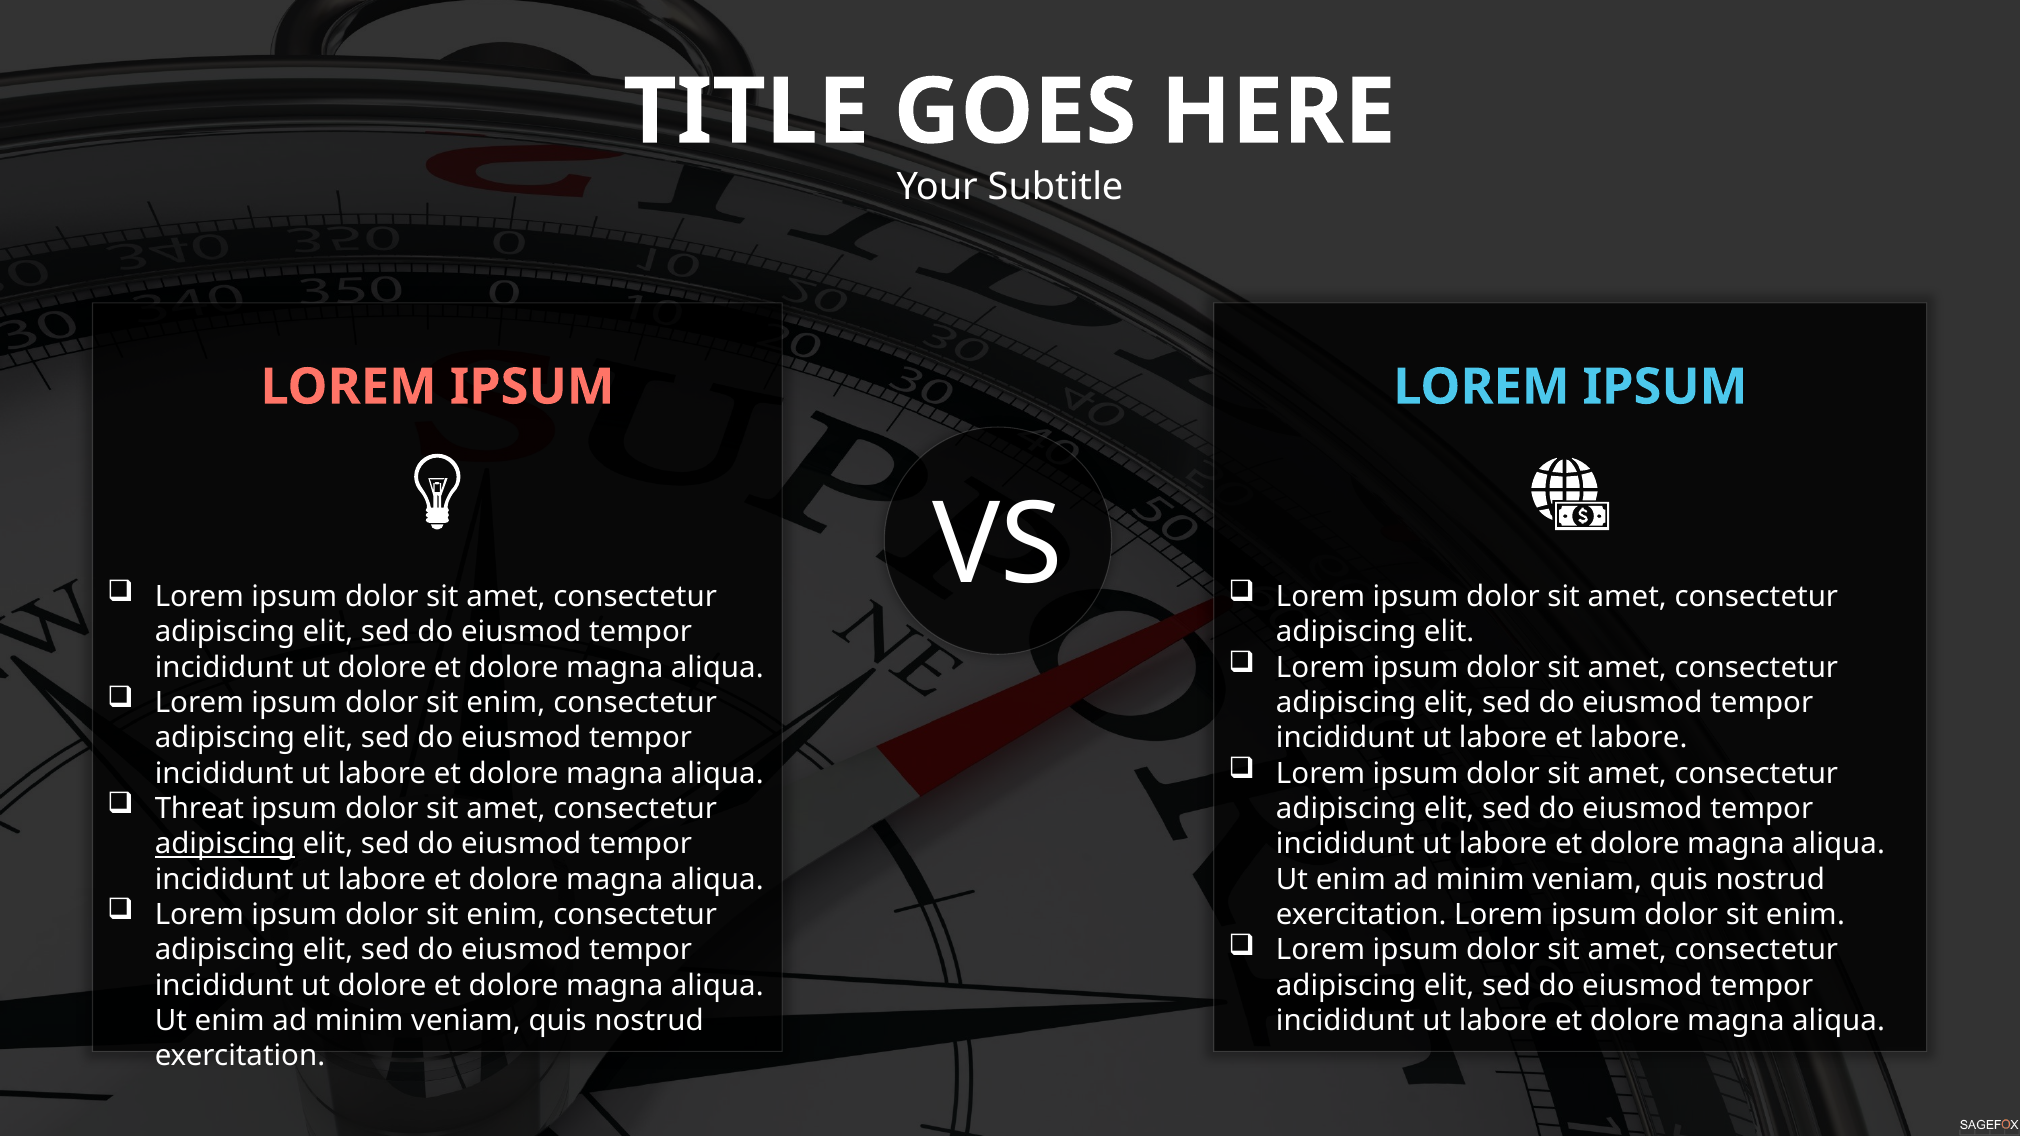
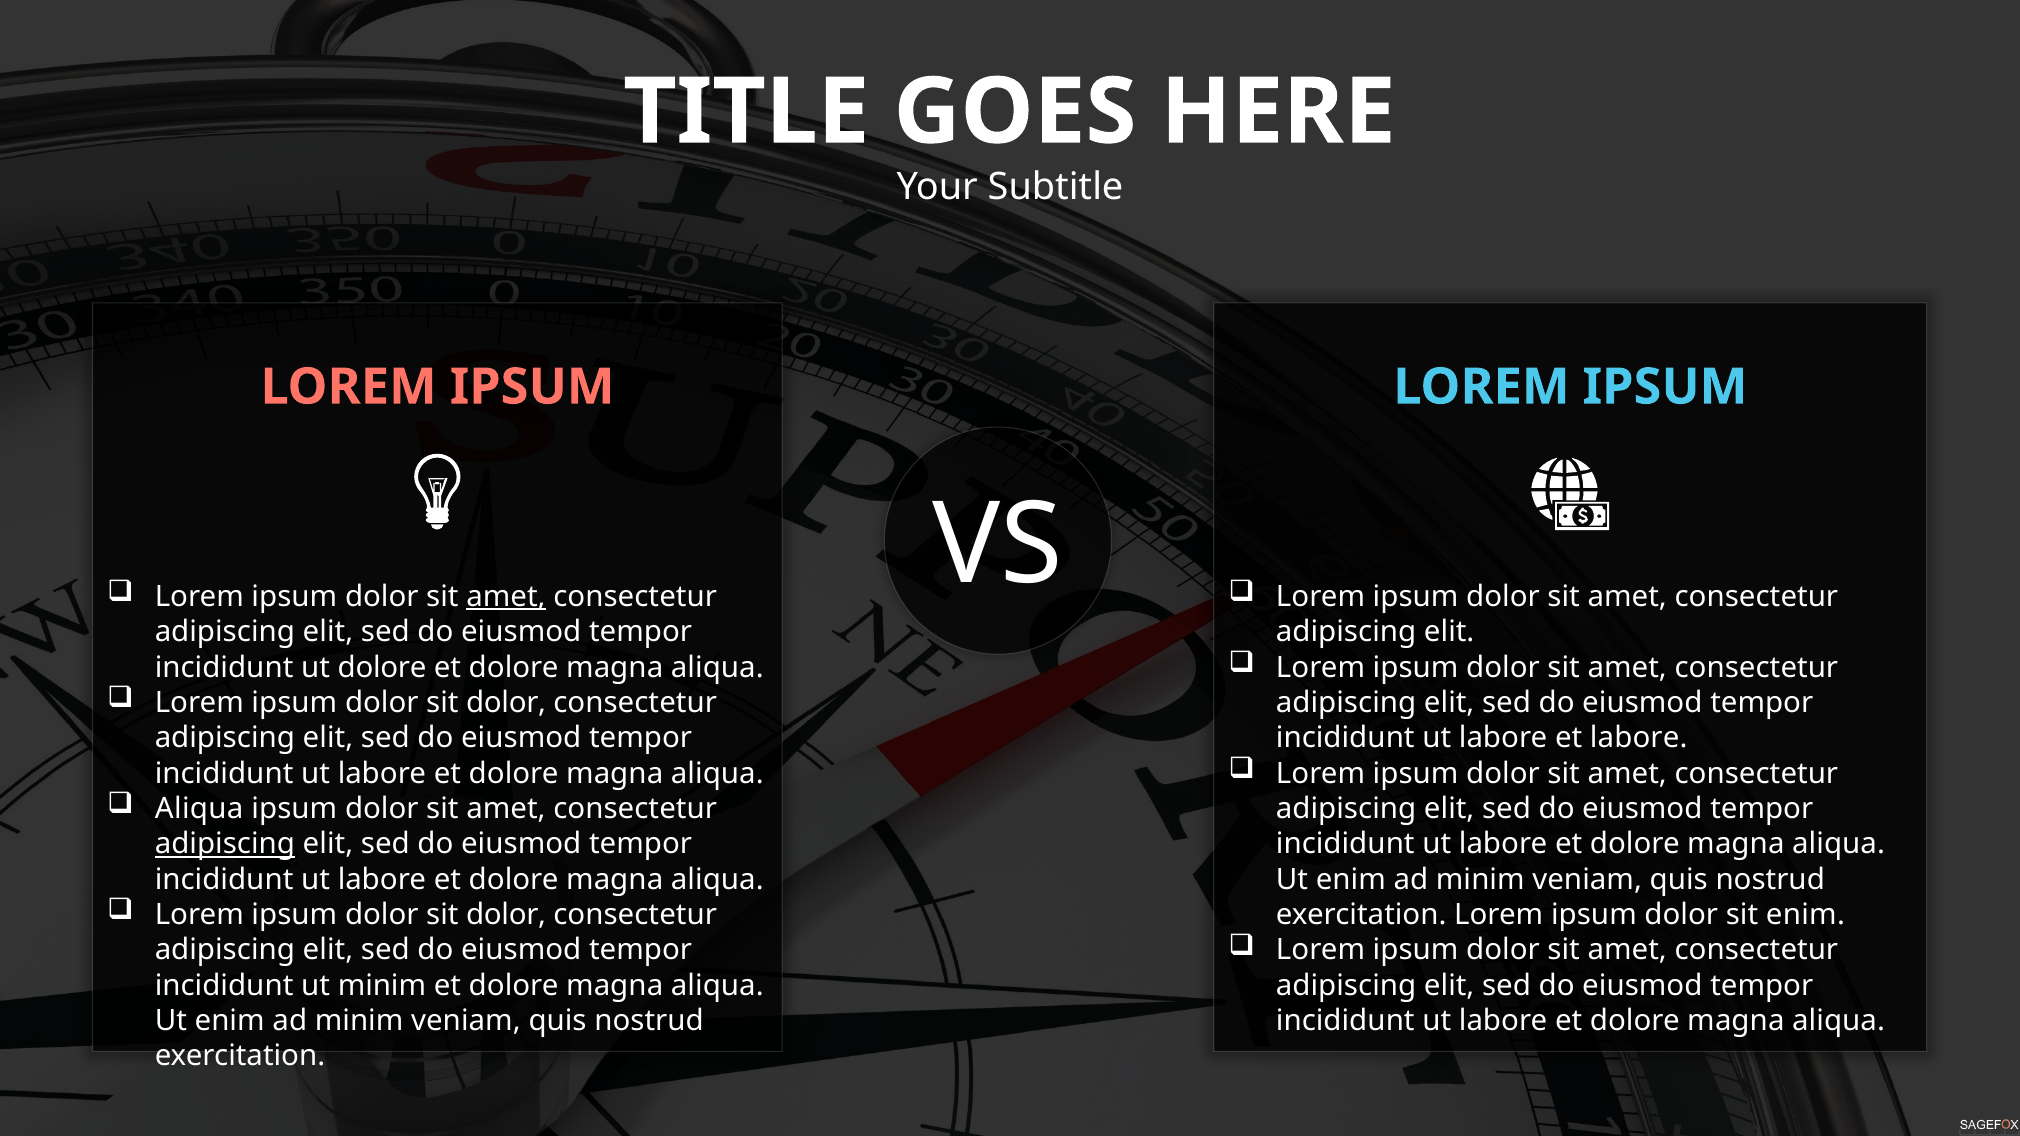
amet at (506, 597) underline: none -> present
enim at (506, 703): enim -> dolor
Threat at (199, 809): Threat -> Aliqua
enim at (506, 915): enim -> dolor
dolore at (382, 986): dolore -> minim
